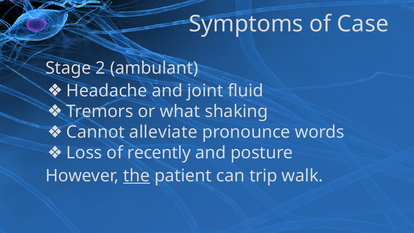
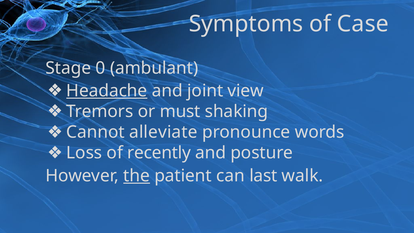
2: 2 -> 0
Headache underline: none -> present
fluid: fluid -> view
what: what -> must
trip: trip -> last
